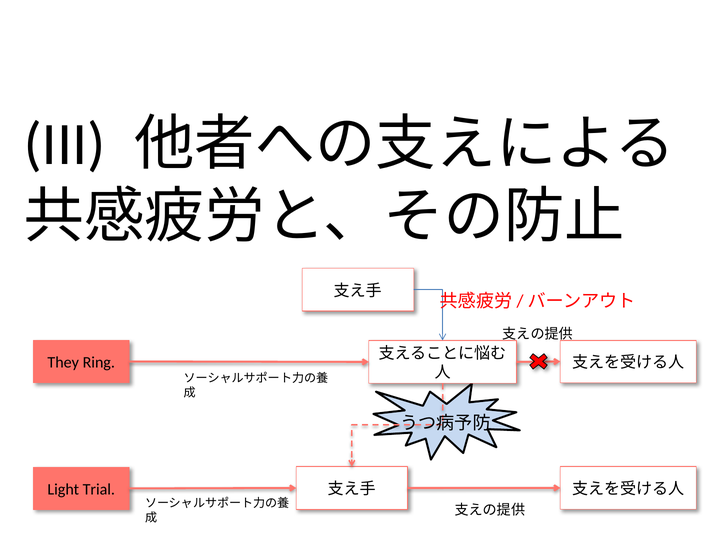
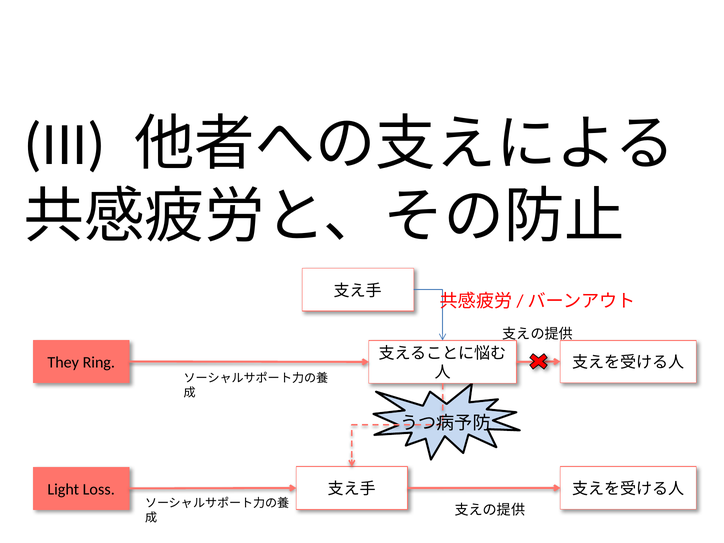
Trial: Trial -> Loss
